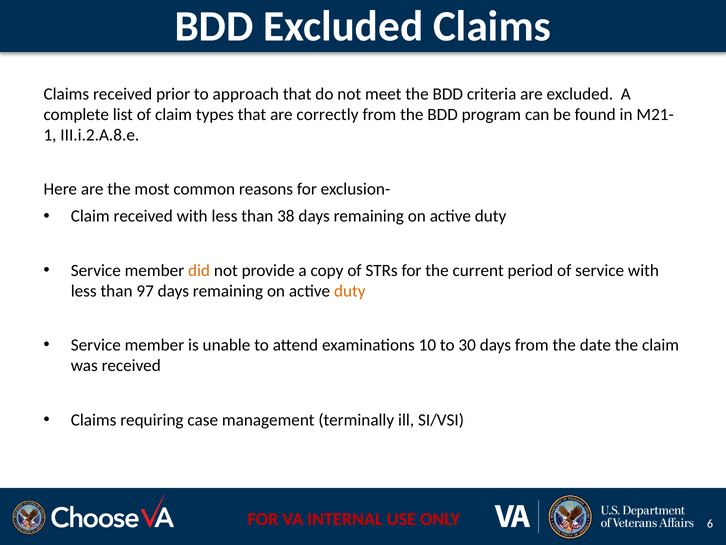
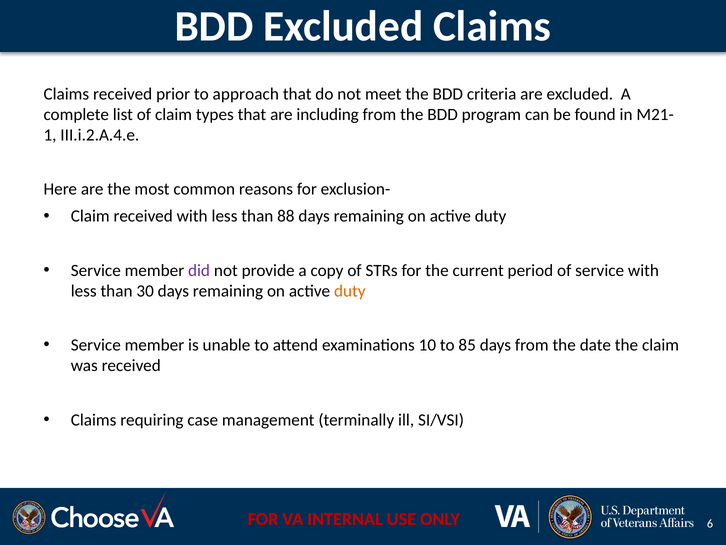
correctly: correctly -> including
III.i.2.A.8.e: III.i.2.A.8.e -> III.i.2.A.4.e
38: 38 -> 88
did colour: orange -> purple
97: 97 -> 30
30: 30 -> 85
